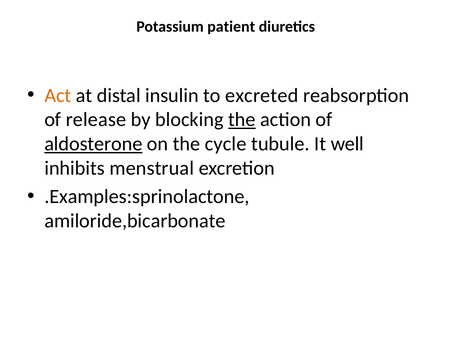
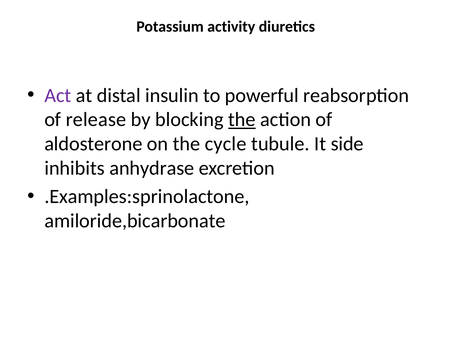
patient: patient -> activity
Act colour: orange -> purple
excreted: excreted -> powerful
aldosterone underline: present -> none
well: well -> side
menstrual: menstrual -> anhydrase
